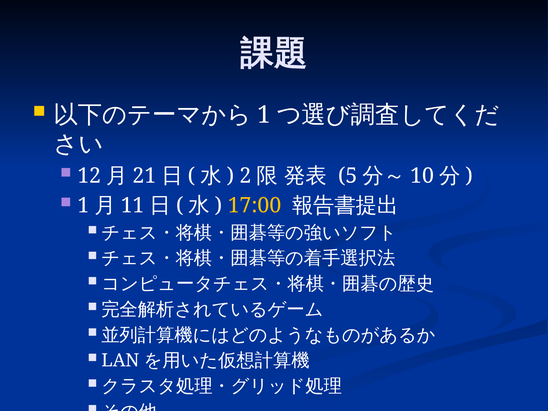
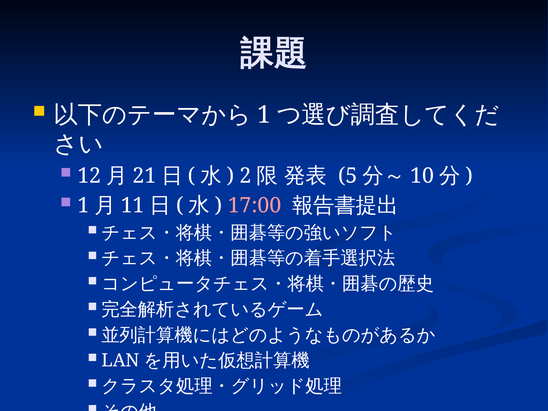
17:00 colour: yellow -> pink
